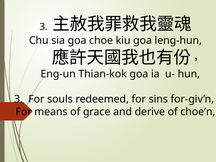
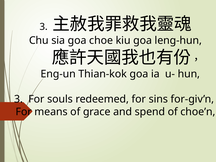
derive: derive -> spend
